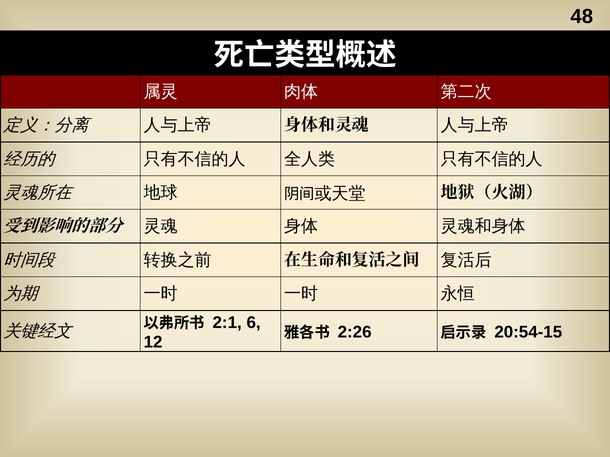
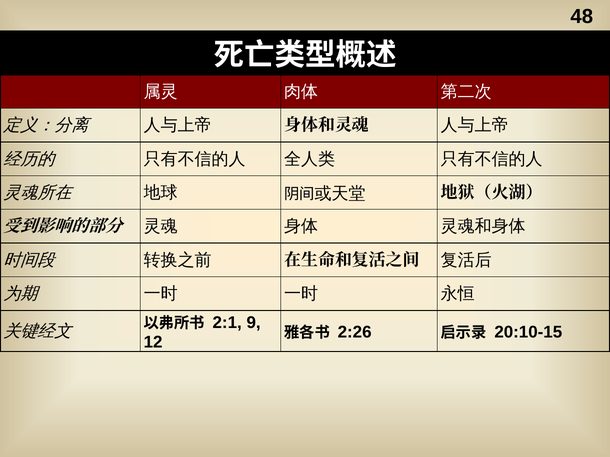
6: 6 -> 9
20:54-15: 20:54-15 -> 20:10-15
